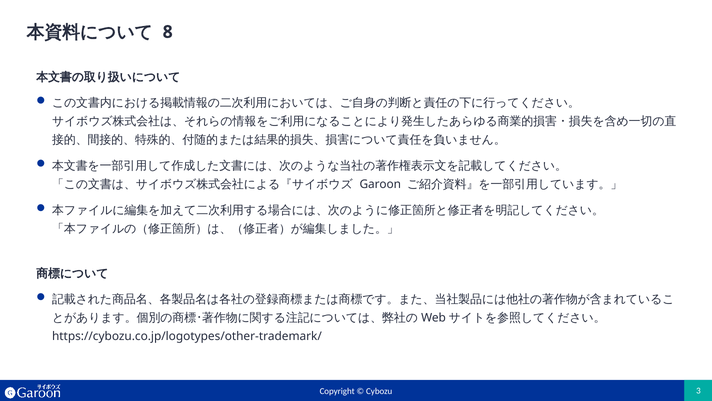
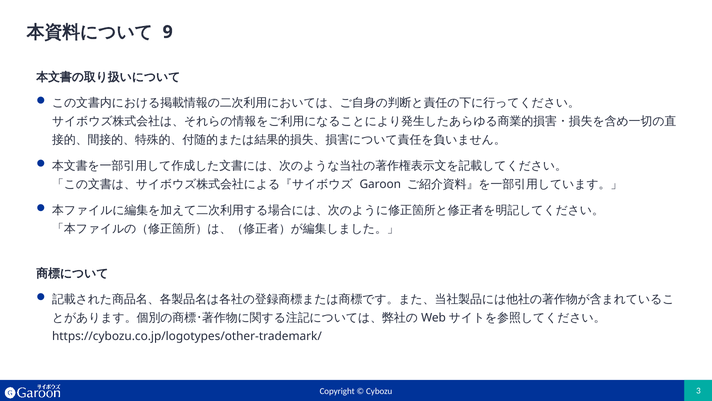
8: 8 -> 9
